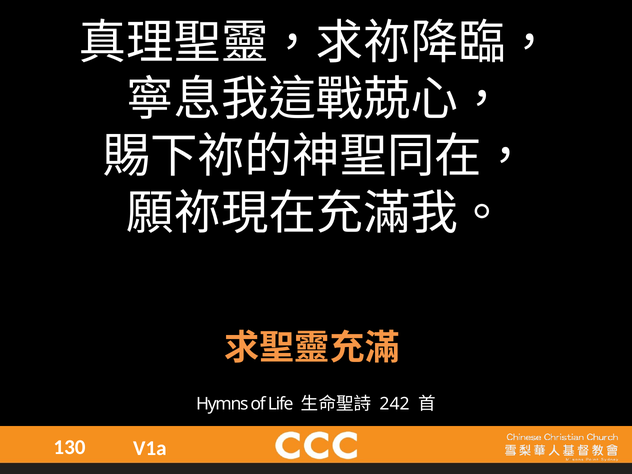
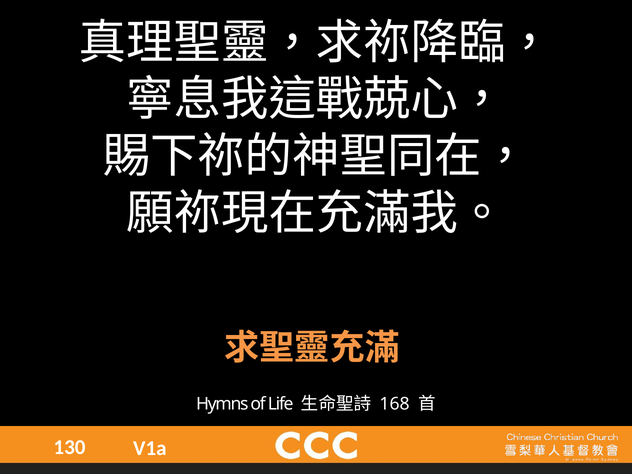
242: 242 -> 168
